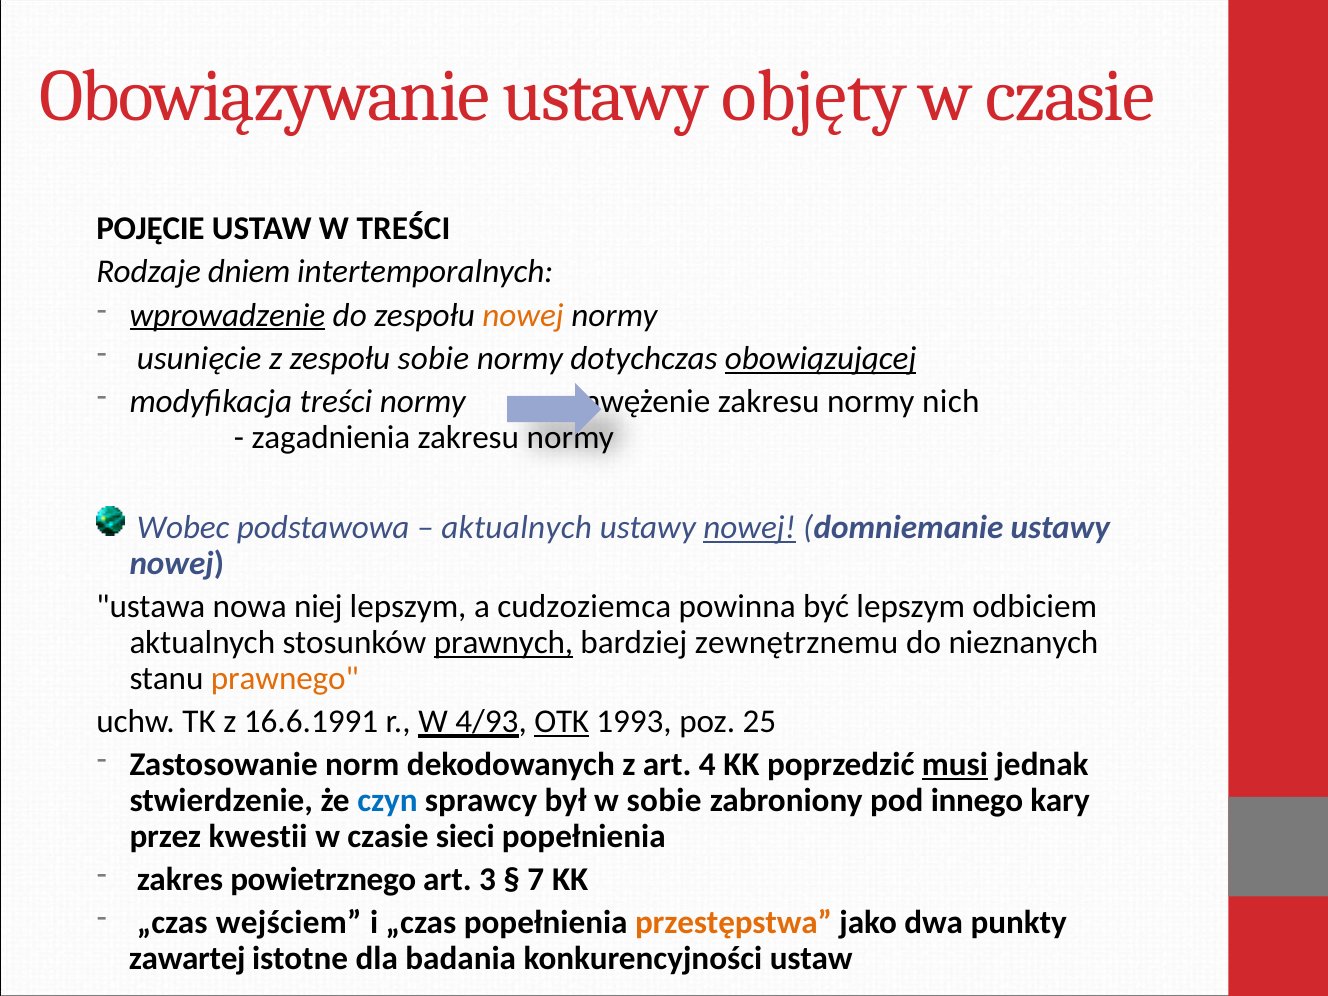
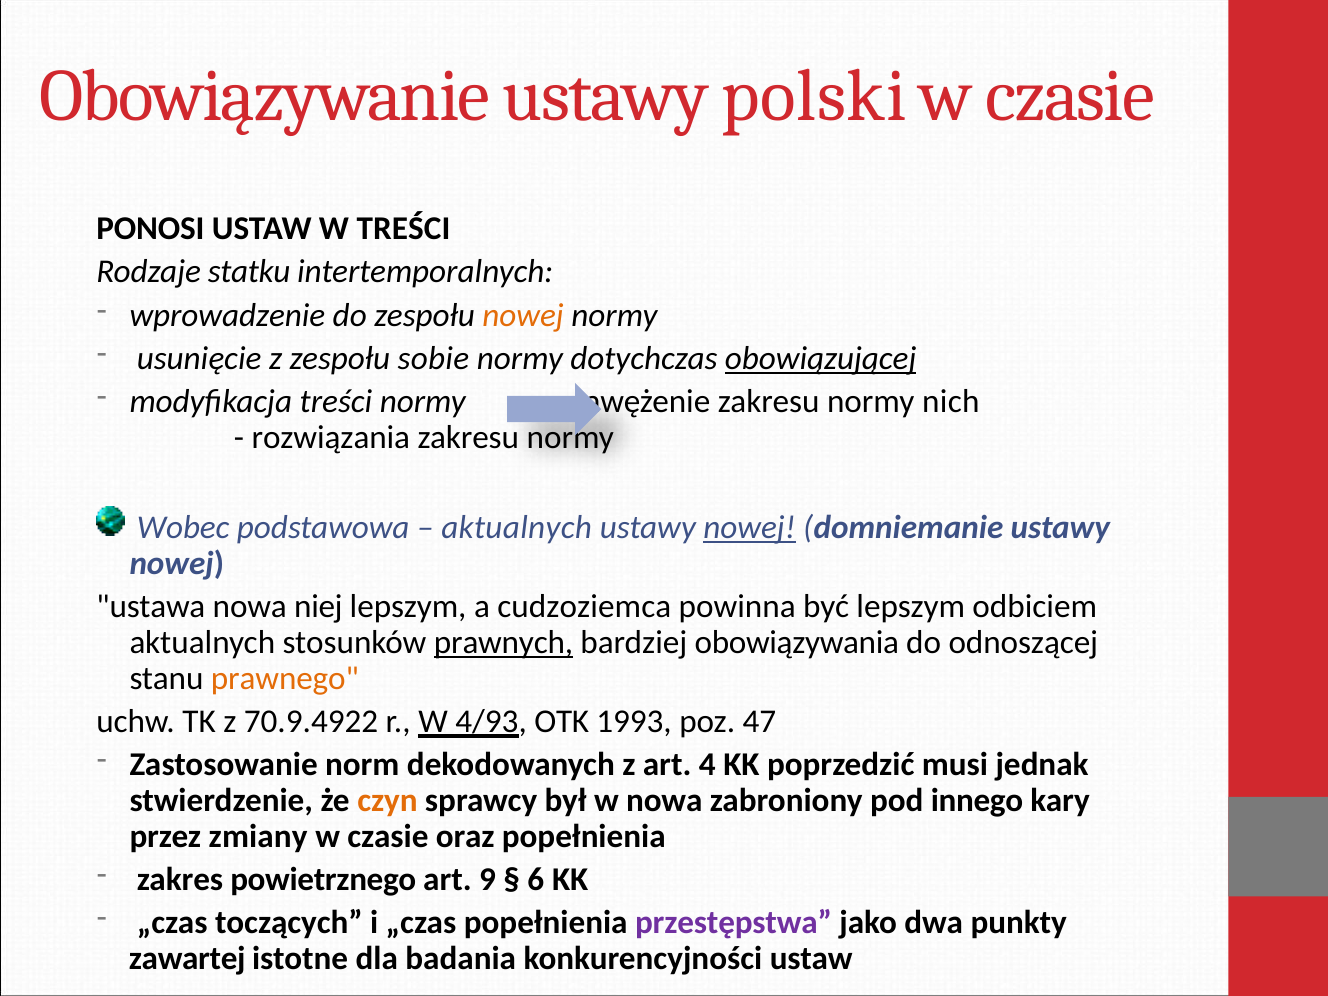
objęty: objęty -> polski
POJĘCIE: POJĘCIE -> PONOSI
dniem: dniem -> statku
wprowadzenie underline: present -> none
zagadnienia: zagadnienia -> rozwiązania
zewnętrznemu: zewnętrznemu -> obowiązywania
nieznanych: nieznanych -> odnoszącej
16.6.1991: 16.6.1991 -> 70.9.4922
OTK underline: present -> none
25: 25 -> 47
musi underline: present -> none
czyn colour: blue -> orange
w sobie: sobie -> nowa
kwestii: kwestii -> zmiany
sieci: sieci -> oraz
3: 3 -> 9
7: 7 -> 6
wejściem: wejściem -> toczących
przestępstwa colour: orange -> purple
